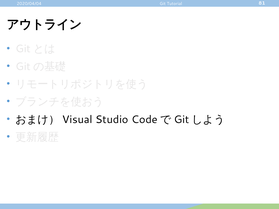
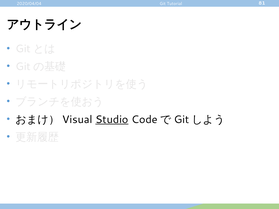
Studio underline: none -> present
